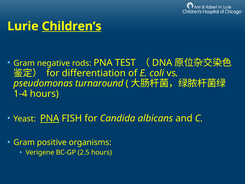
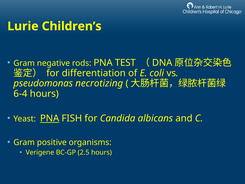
Children’s underline: present -> none
turnaround: turnaround -> necrotizing
1-4: 1-4 -> 6-4
